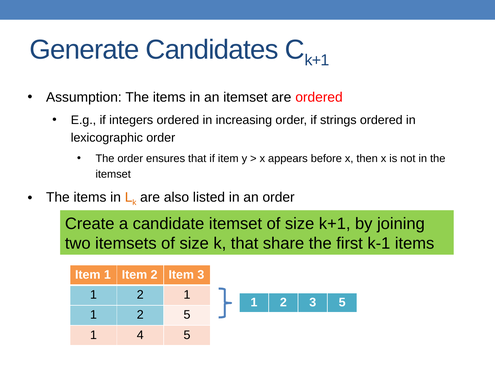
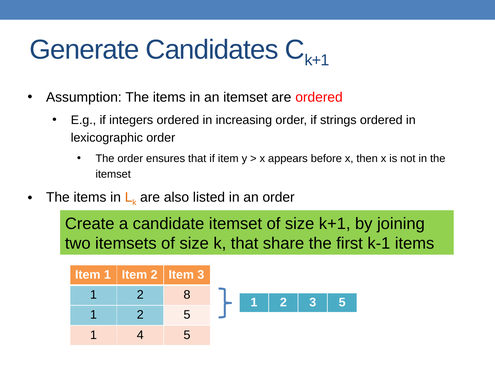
2 1: 1 -> 8
